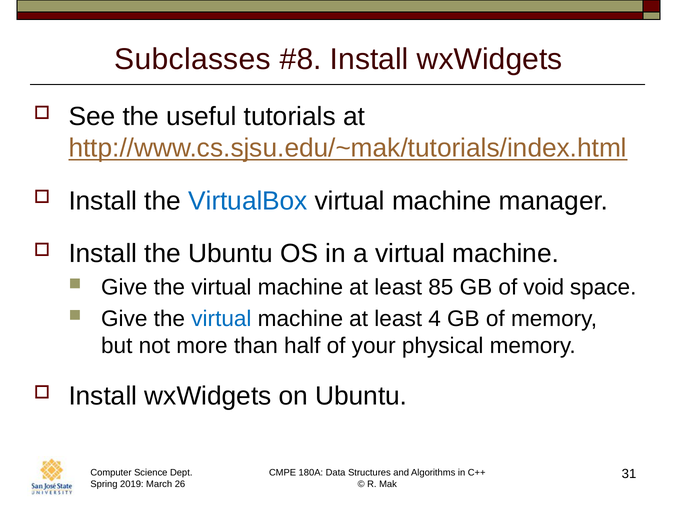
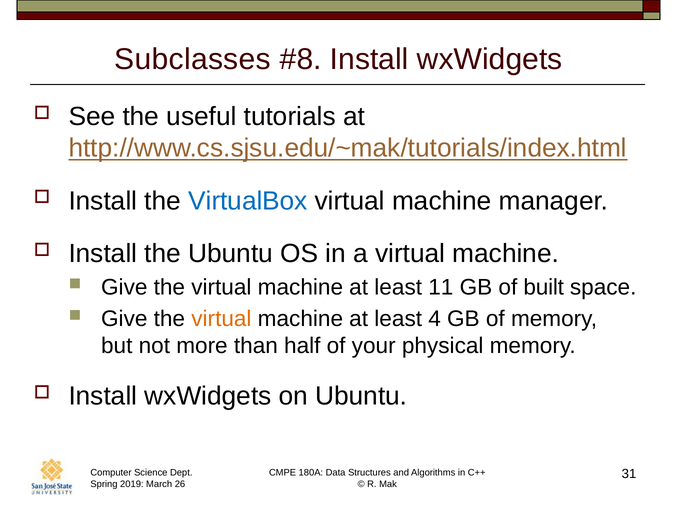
85: 85 -> 11
void: void -> built
virtual at (221, 319) colour: blue -> orange
